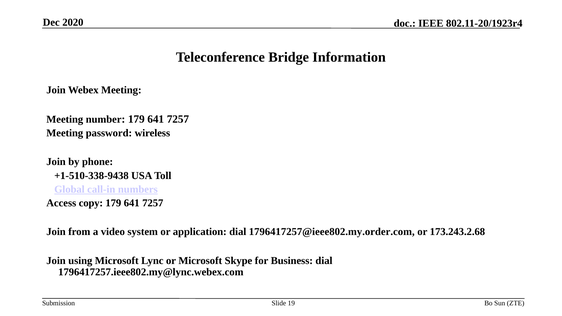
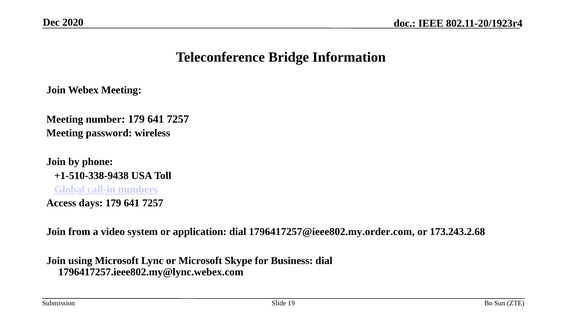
copy: copy -> days
